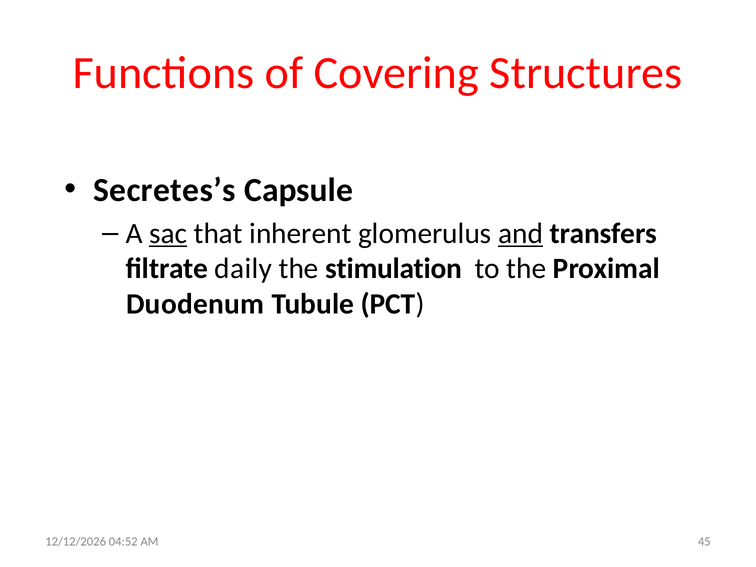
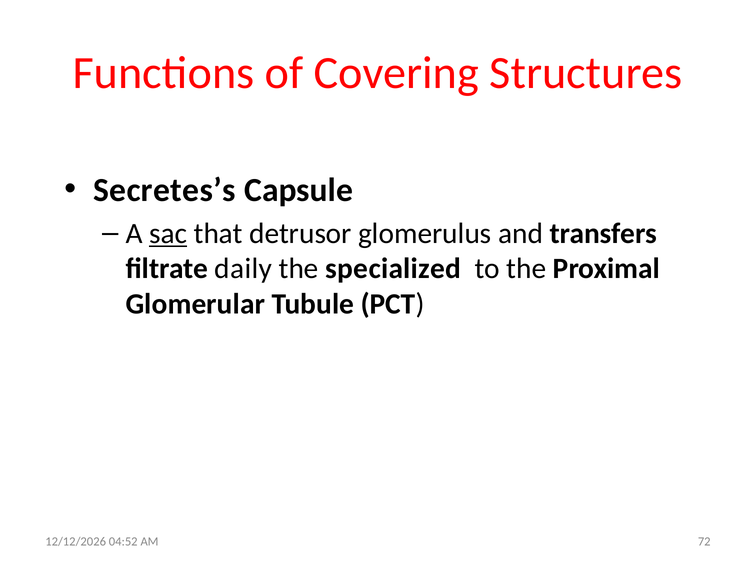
inherent: inherent -> detrusor
and underline: present -> none
stimulation: stimulation -> specialized
Duodenum: Duodenum -> Glomerular
45: 45 -> 72
